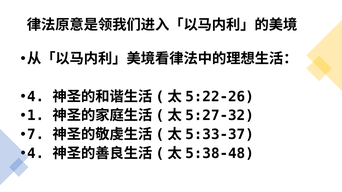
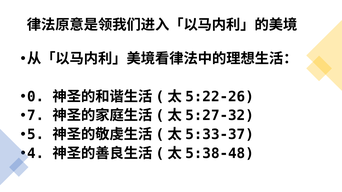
4 at (36, 97): 4 -> 0
1: 1 -> 7
7: 7 -> 5
